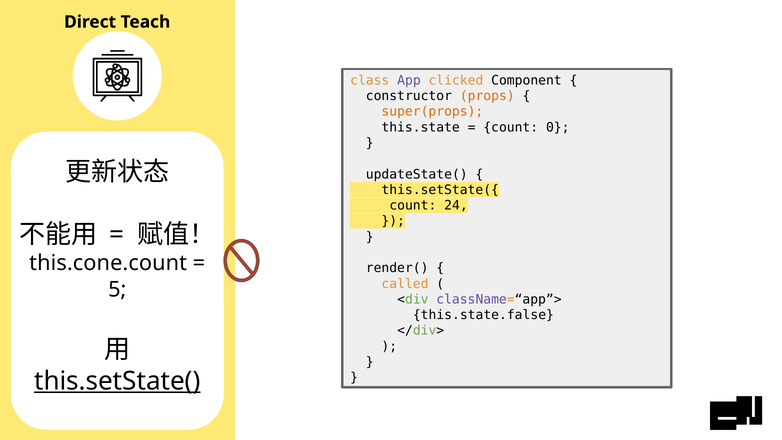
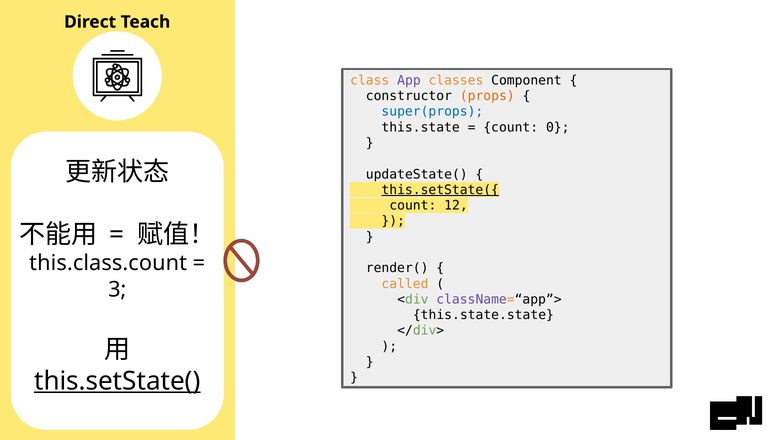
clicked: clicked -> classes
super(props colour: orange -> blue
this.setState({ underline: none -> present
24: 24 -> 12
this.cone.count: this.cone.count -> this.class.count
5: 5 -> 3
this.state.false: this.state.false -> this.state.state
